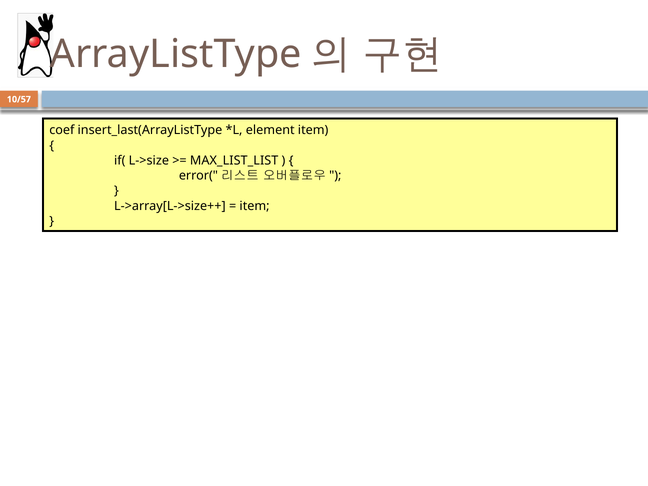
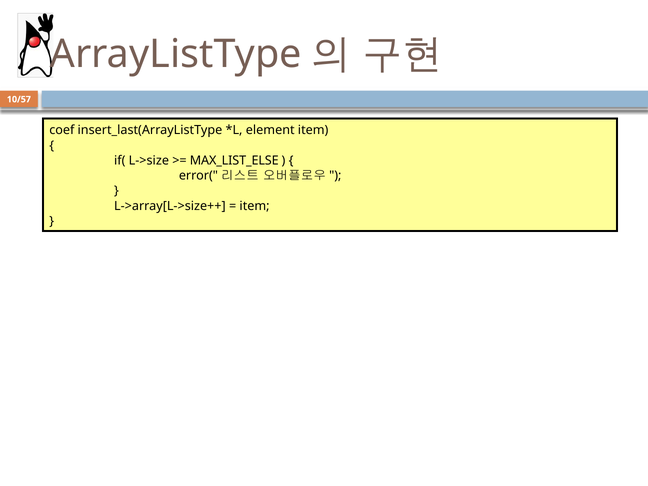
MAX_LIST_LIST: MAX_LIST_LIST -> MAX_LIST_ELSE
